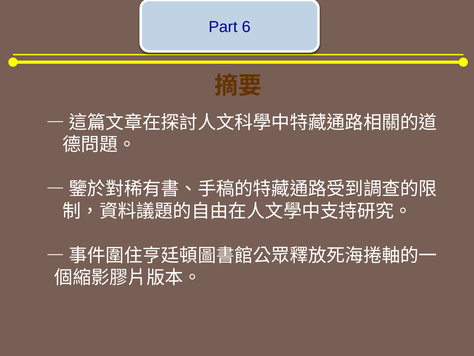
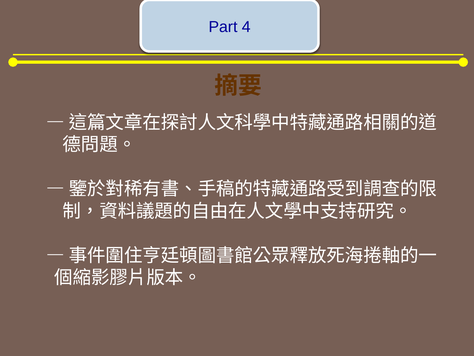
6: 6 -> 4
